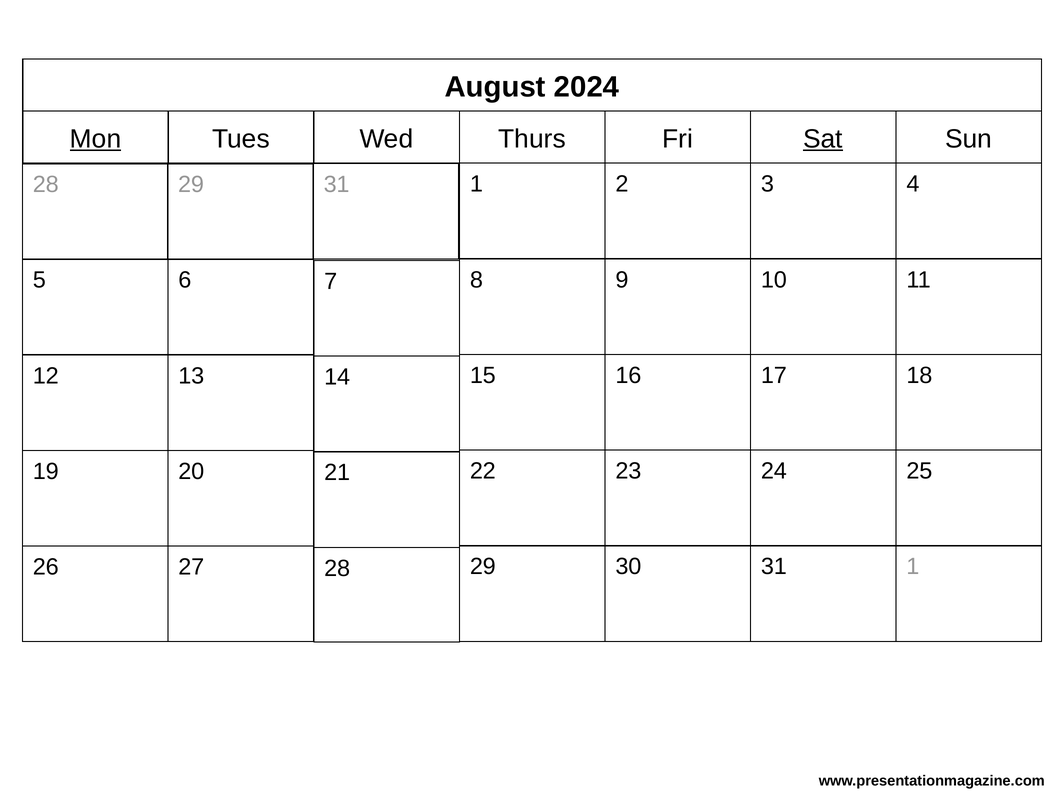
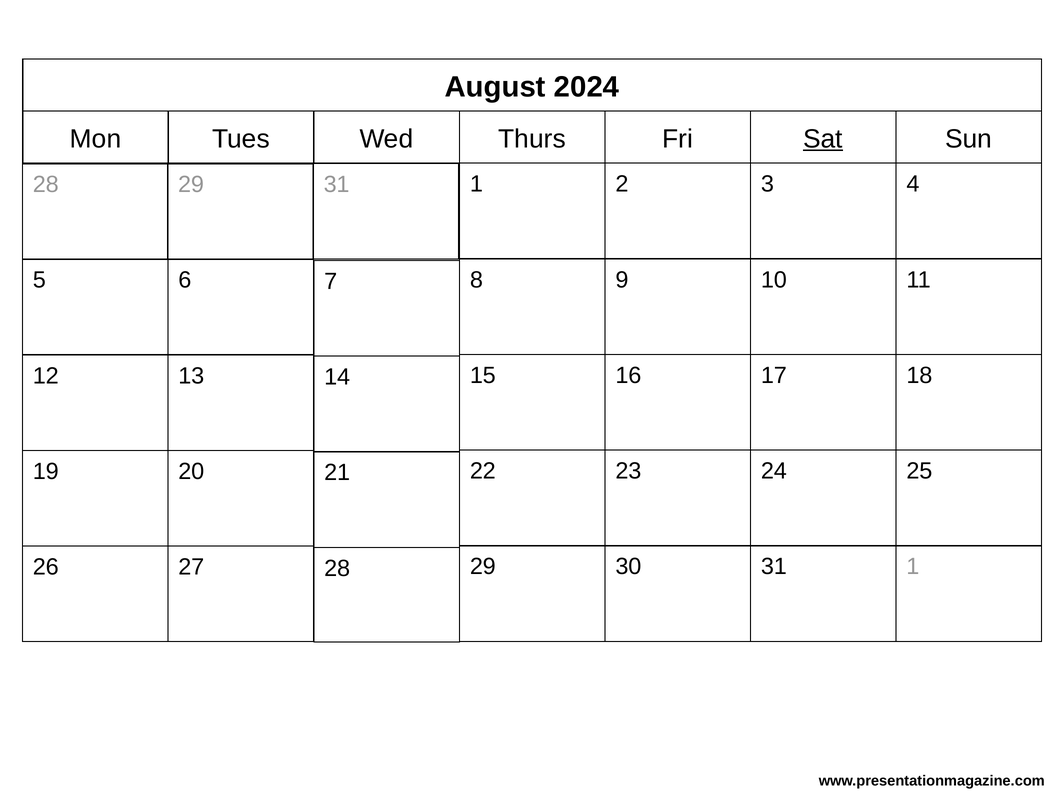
Mon underline: present -> none
